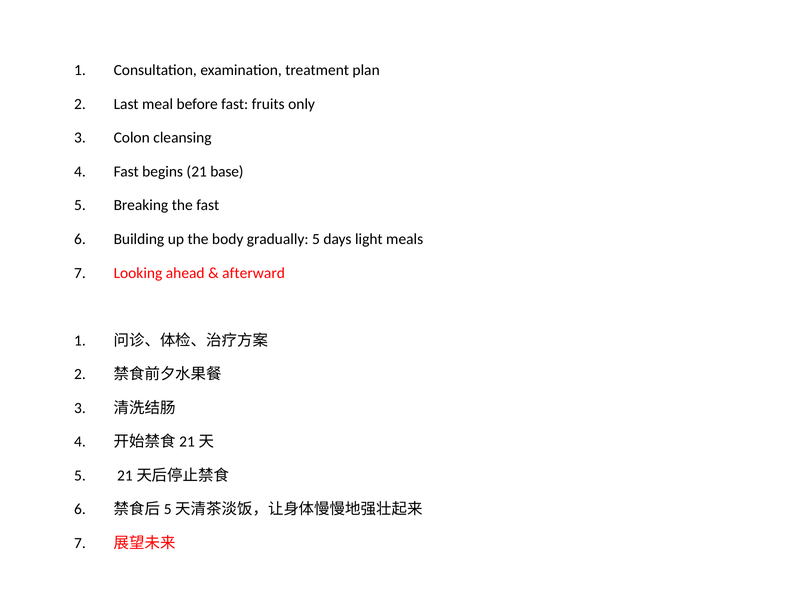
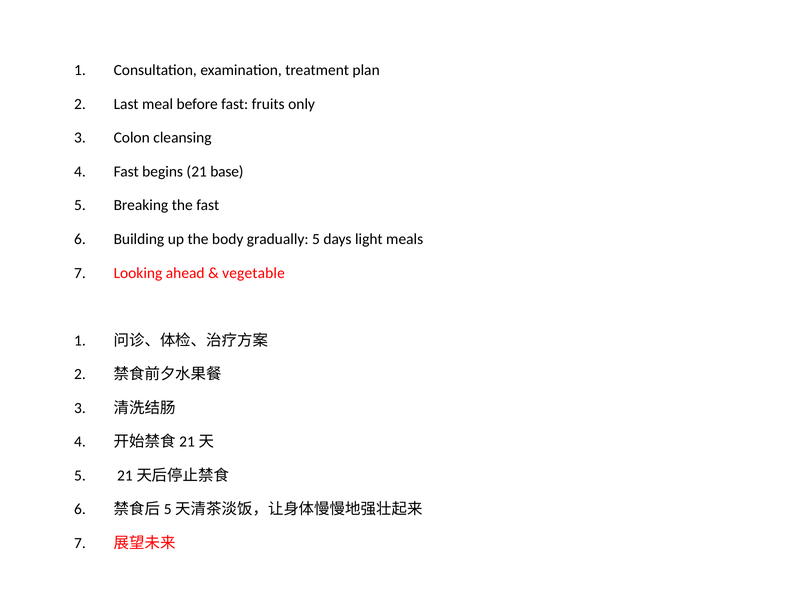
afterward: afterward -> vegetable
